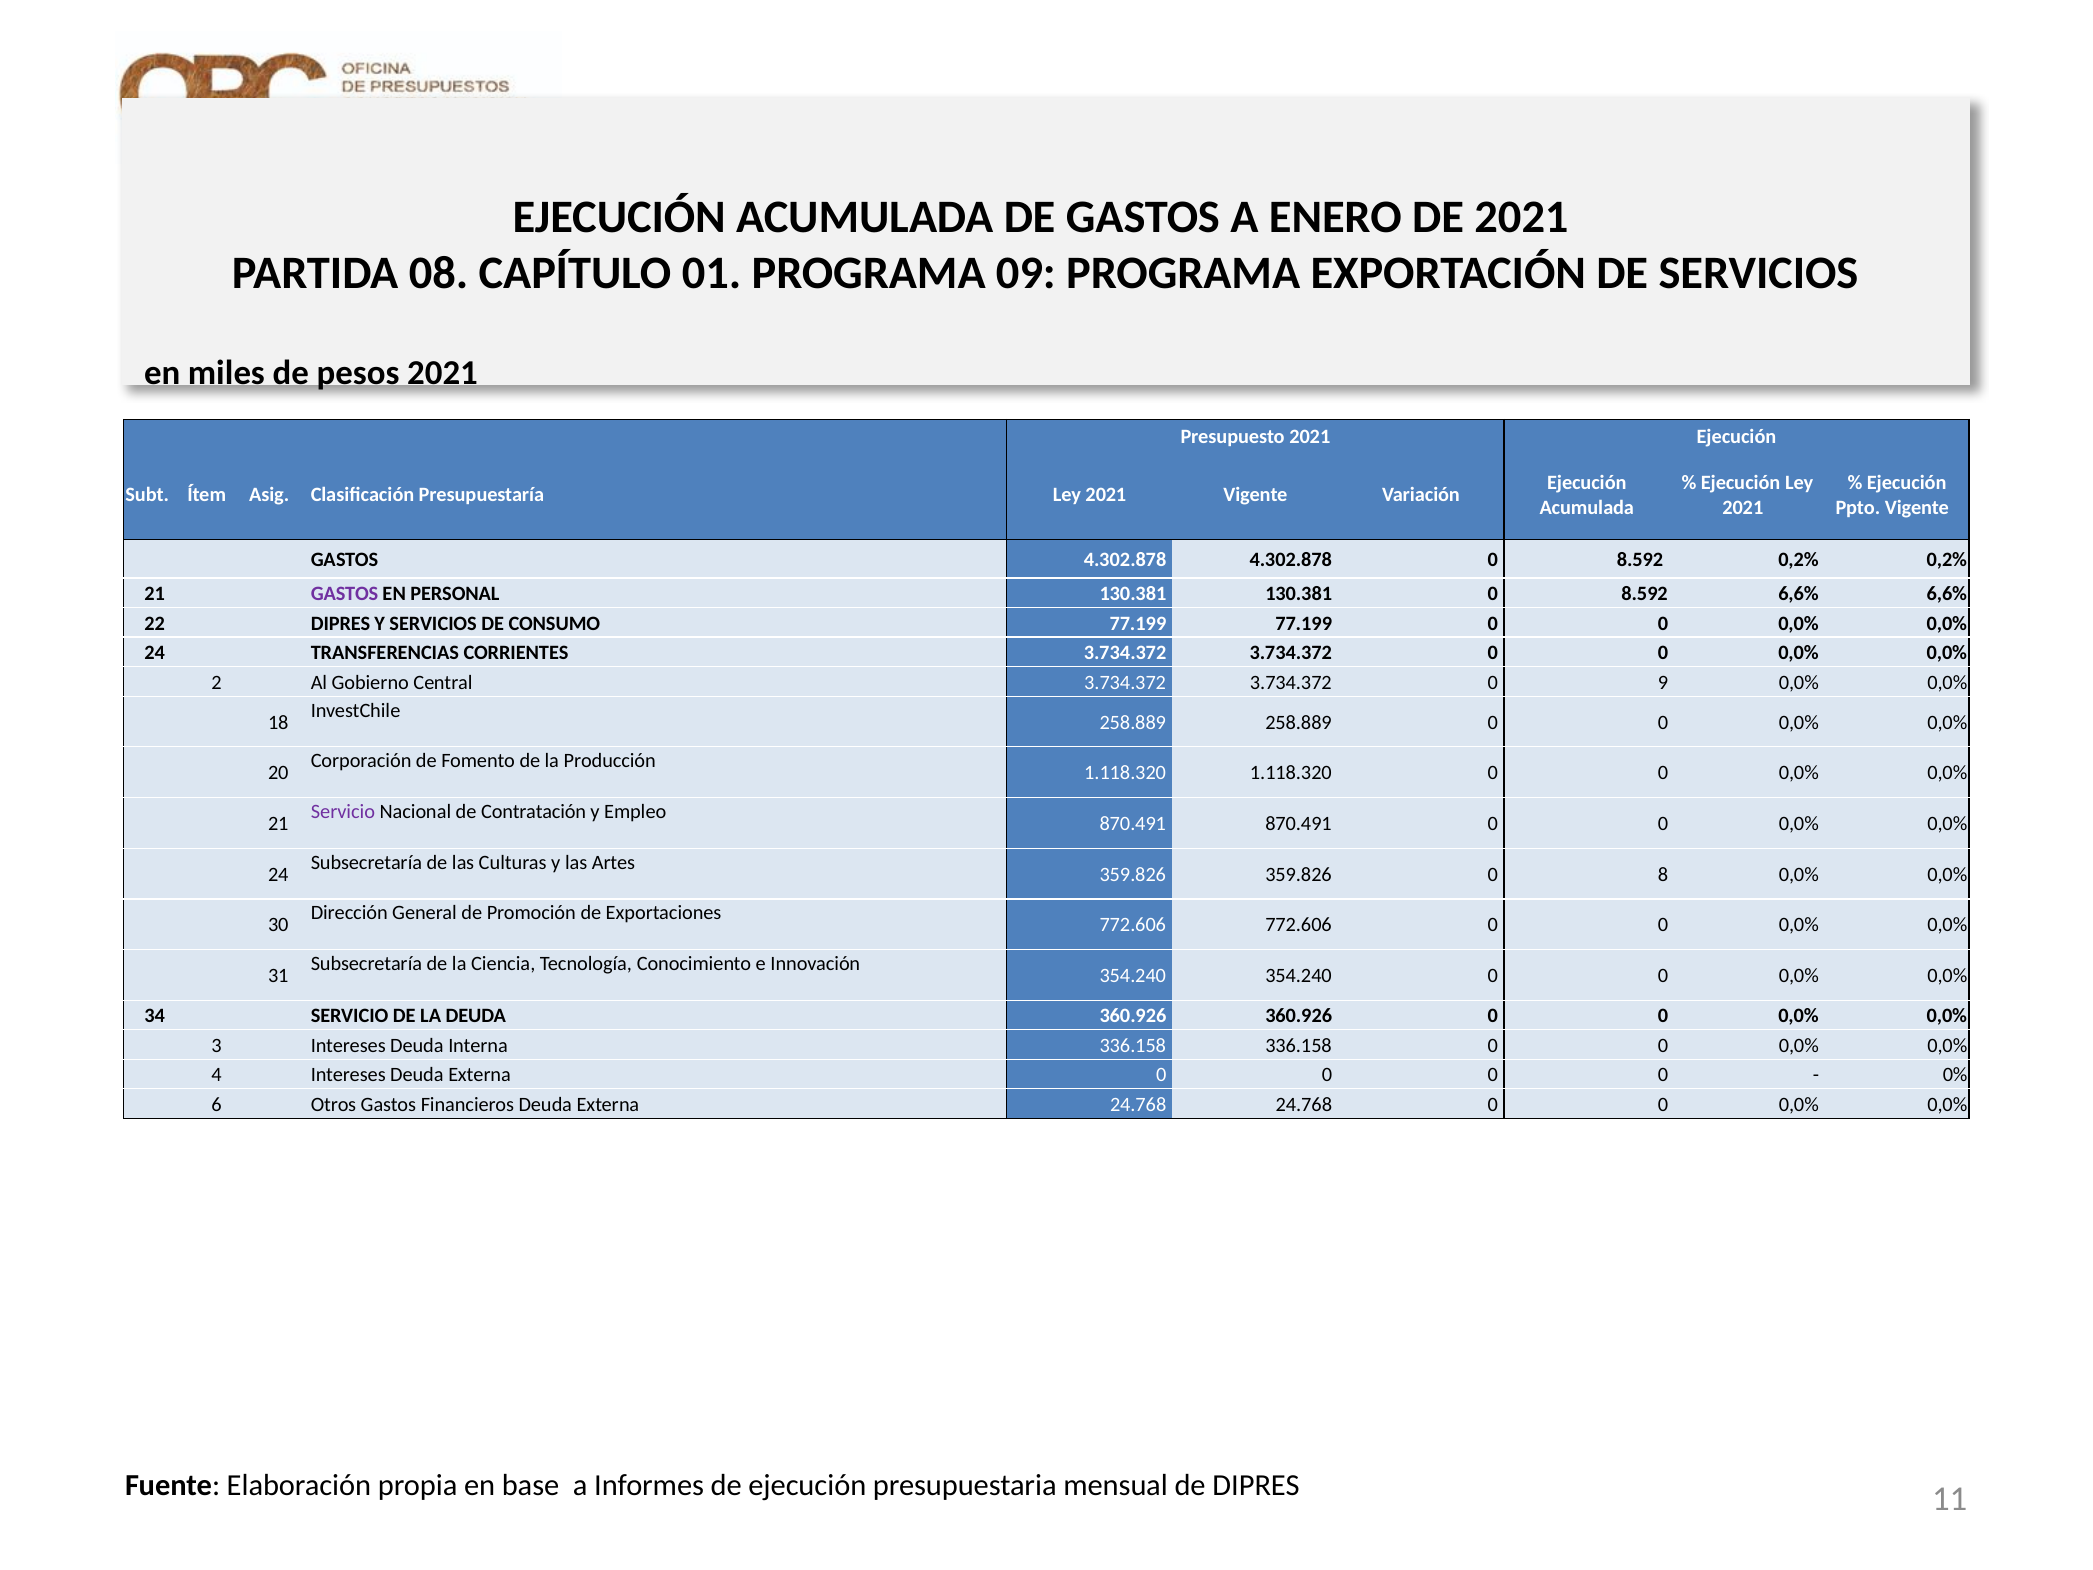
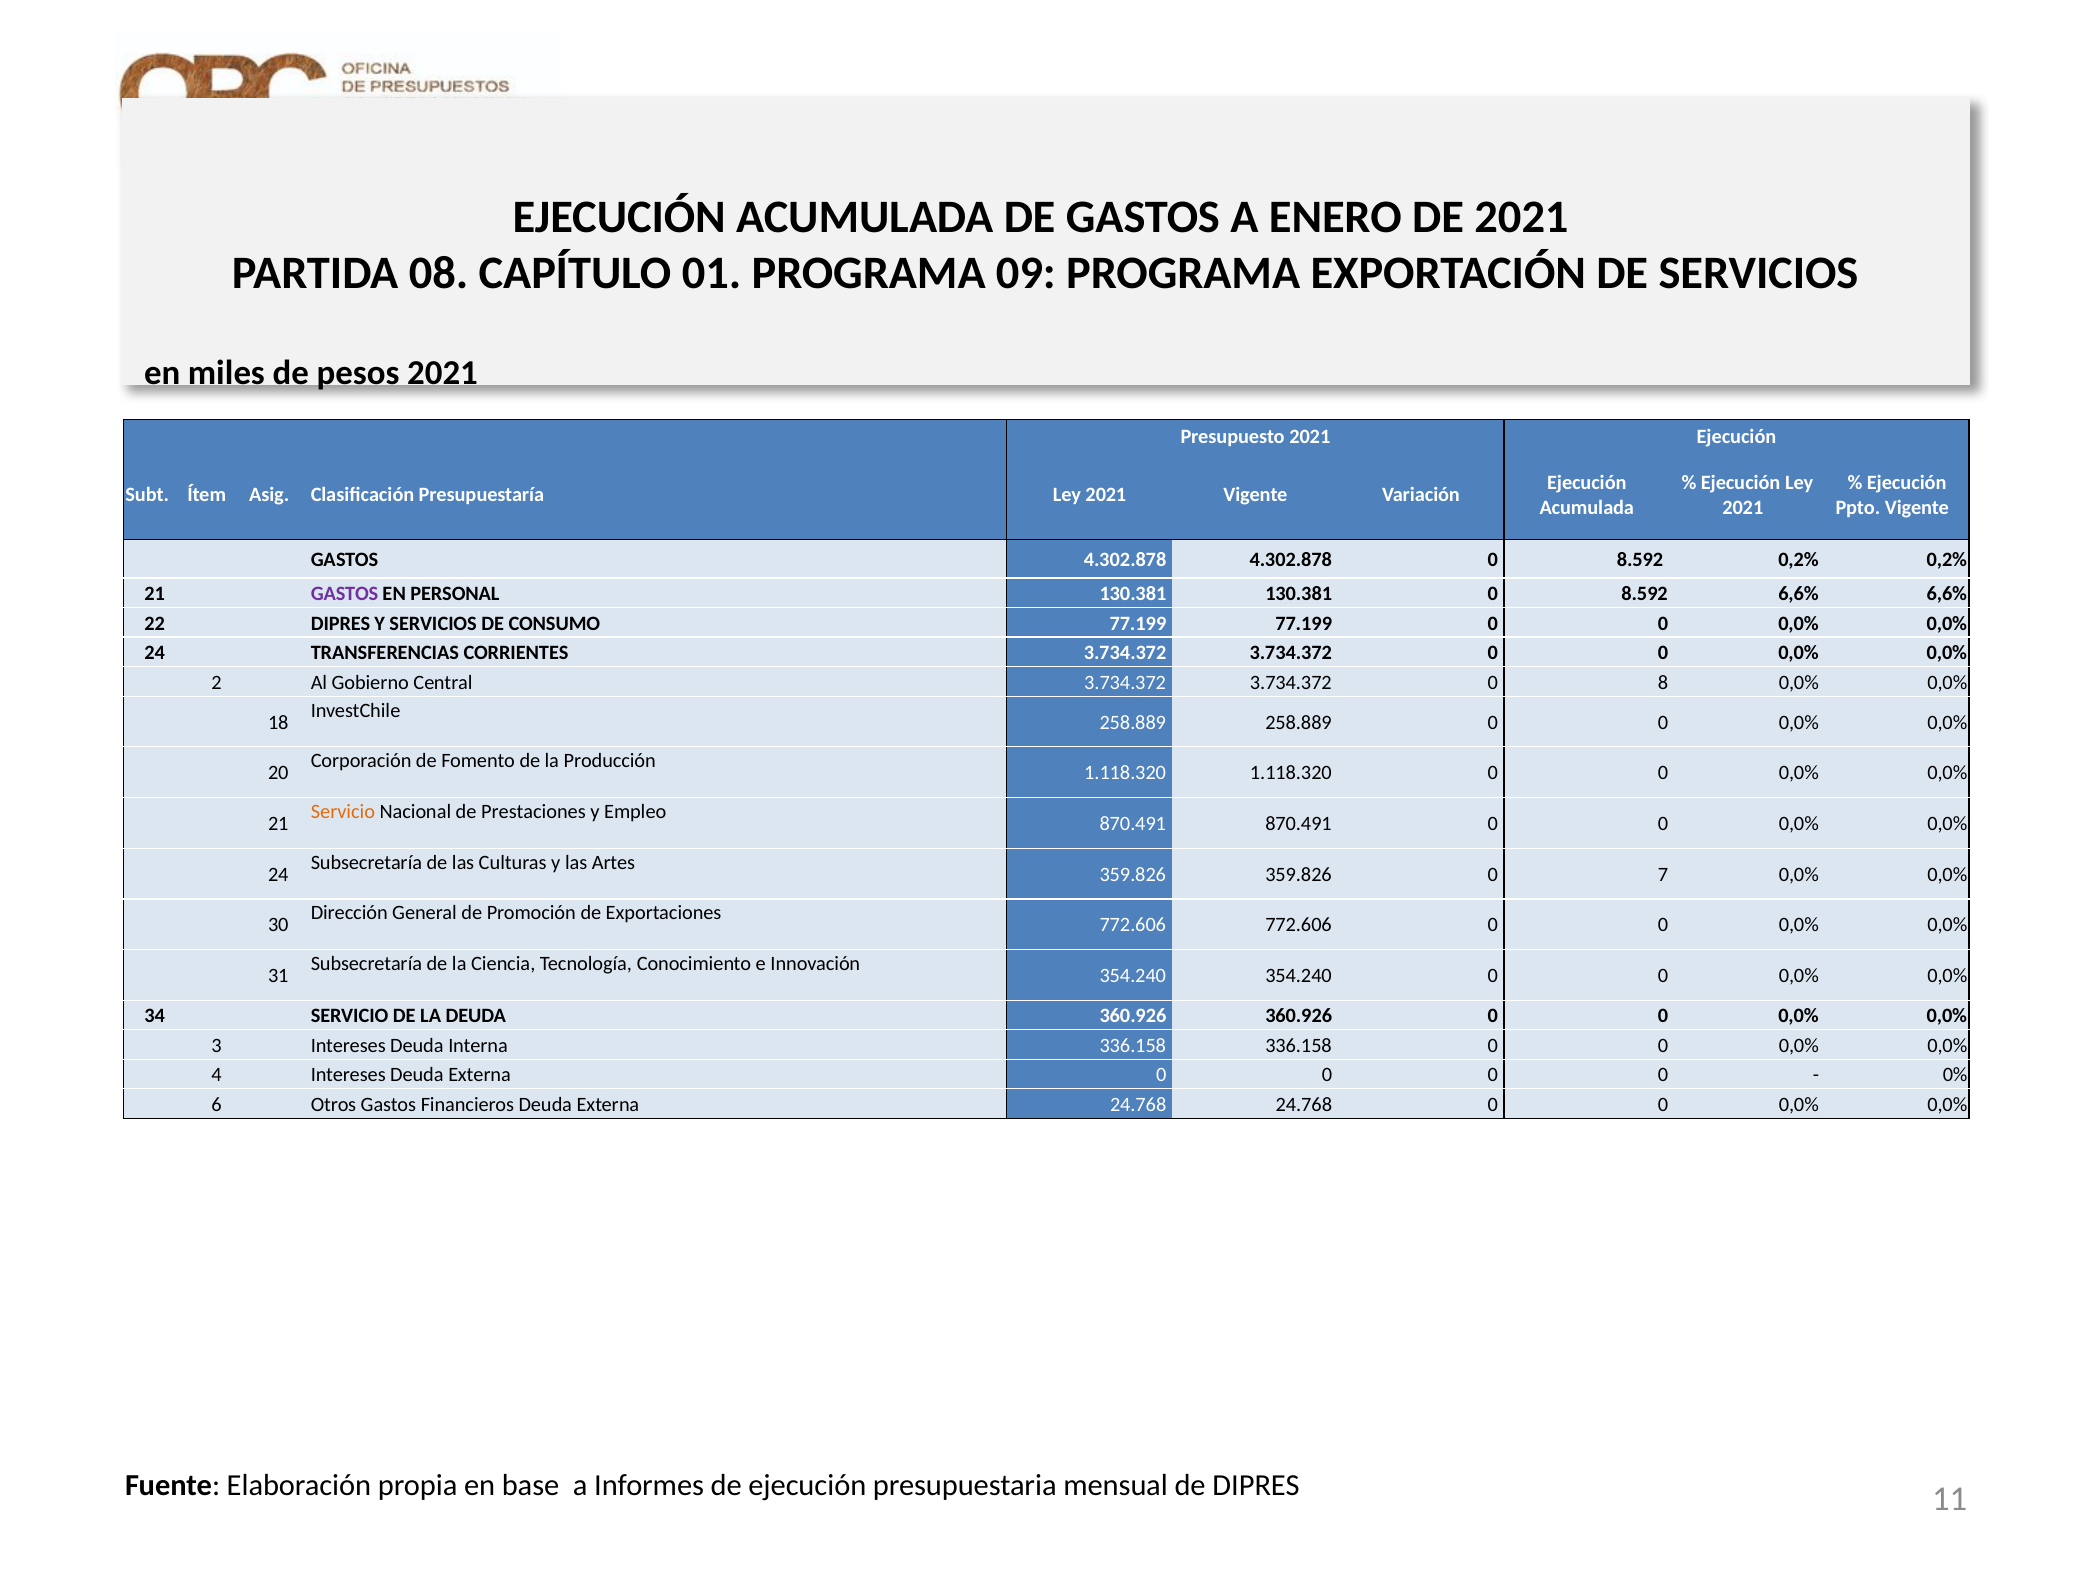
9: 9 -> 8
Servicio at (343, 812) colour: purple -> orange
Contratación: Contratación -> Prestaciones
8: 8 -> 7
